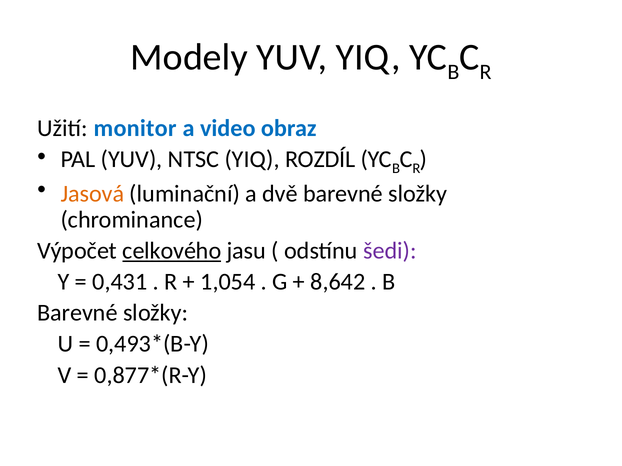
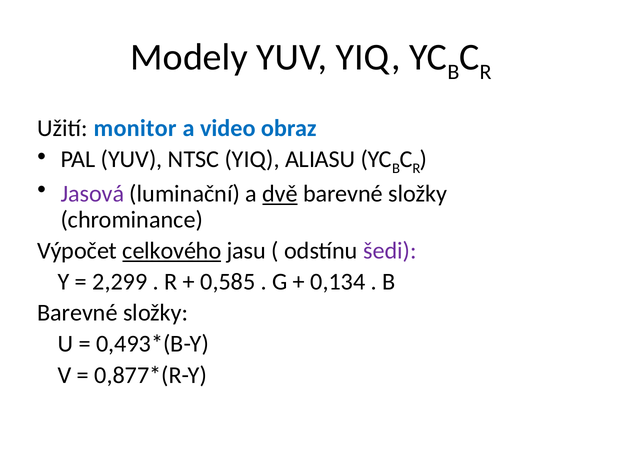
ROZDÍL: ROZDÍL -> ALIASU
Jasová colour: orange -> purple
dvě underline: none -> present
0,431: 0,431 -> 2,299
1,054: 1,054 -> 0,585
8,642: 8,642 -> 0,134
